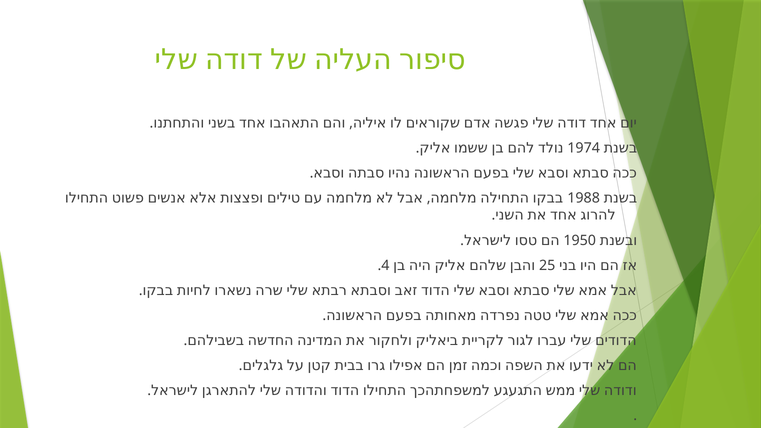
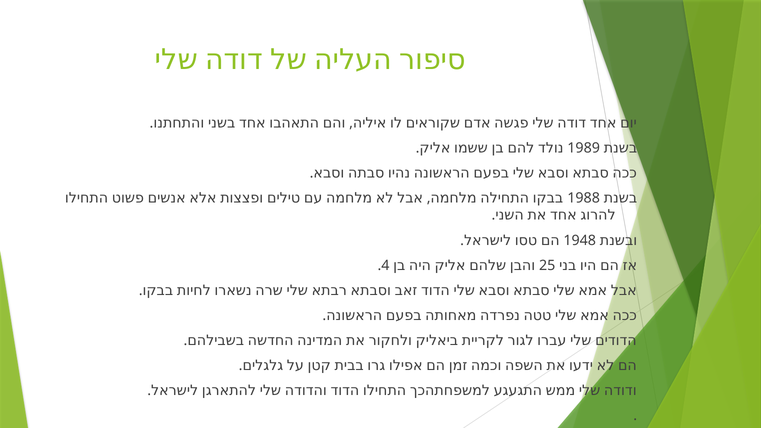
1974: 1974 -> 1989
1950: 1950 -> 1948
